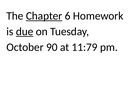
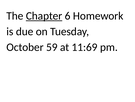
due underline: present -> none
90: 90 -> 59
11:79: 11:79 -> 11:69
